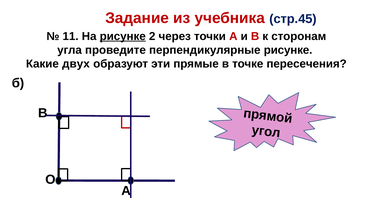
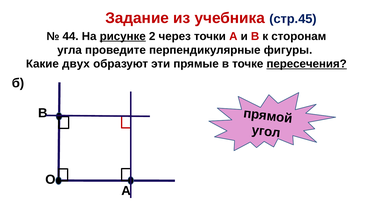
11: 11 -> 44
перпендикулярные рисунке: рисунке -> фигуры
пересечения underline: none -> present
